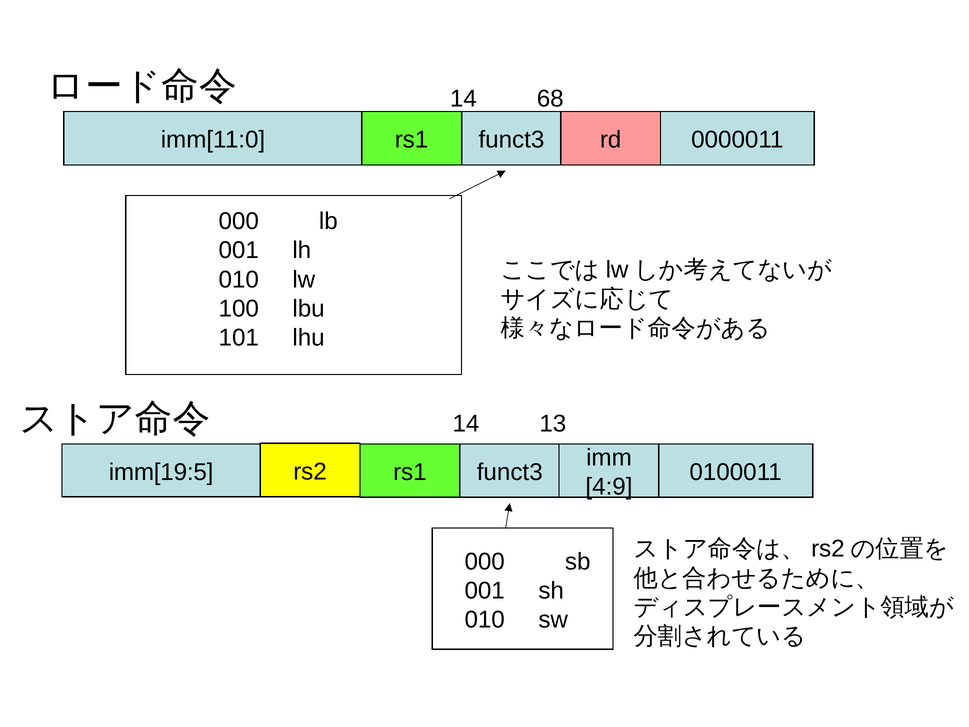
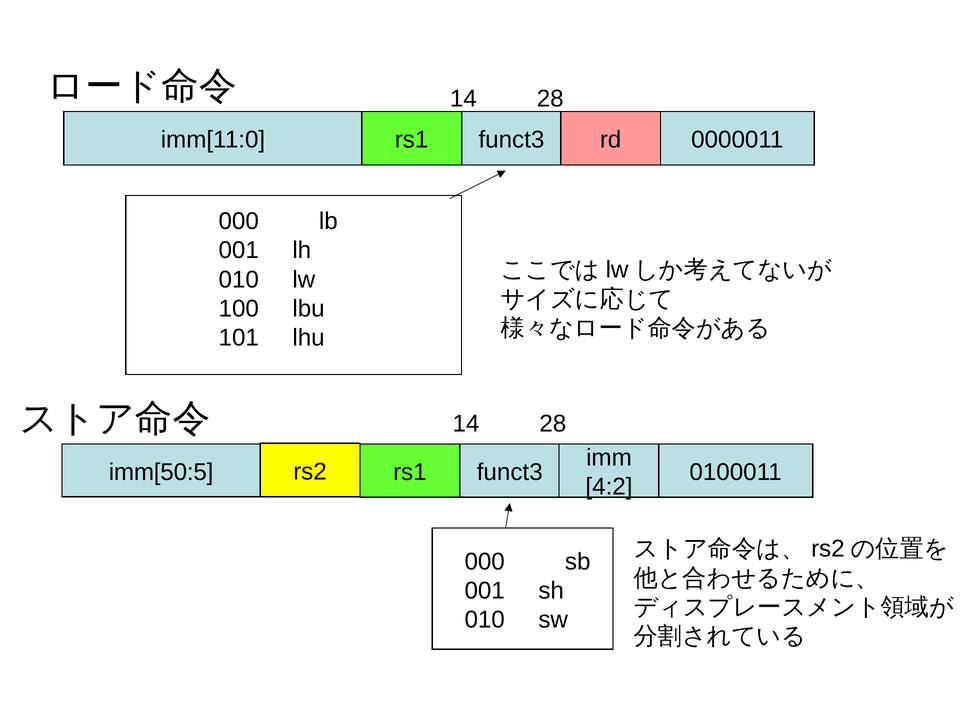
68 at (550, 99): 68 -> 28
13 at (553, 424): 13 -> 28
imm[19:5: imm[19:5 -> imm[50:5
4:9: 4:9 -> 4:2
